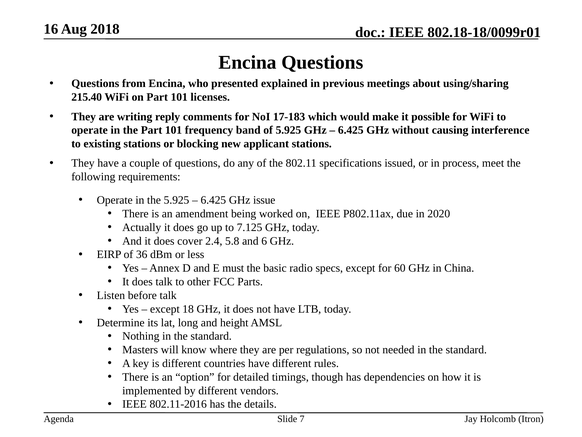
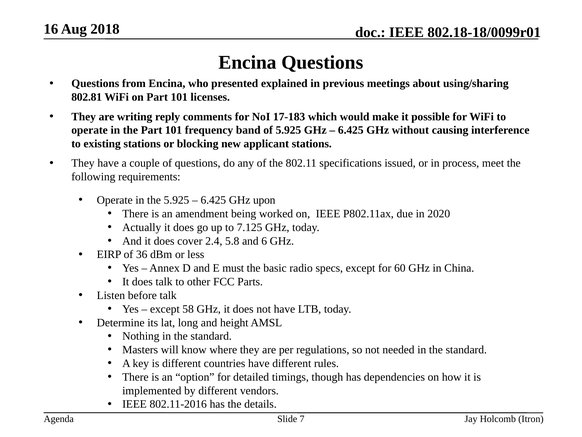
215.40: 215.40 -> 802.81
issue: issue -> upon
18: 18 -> 58
